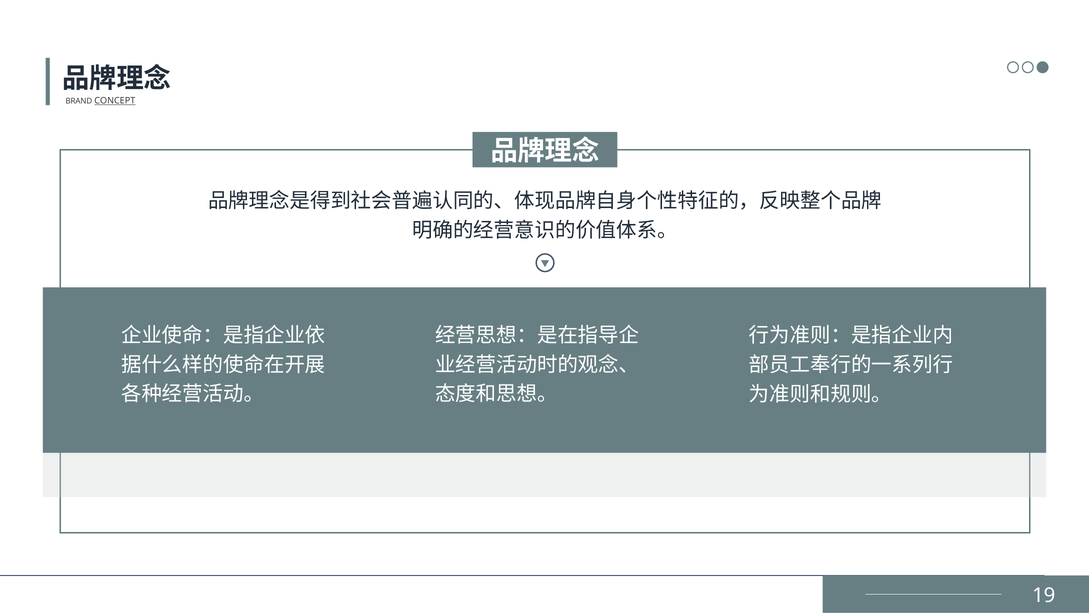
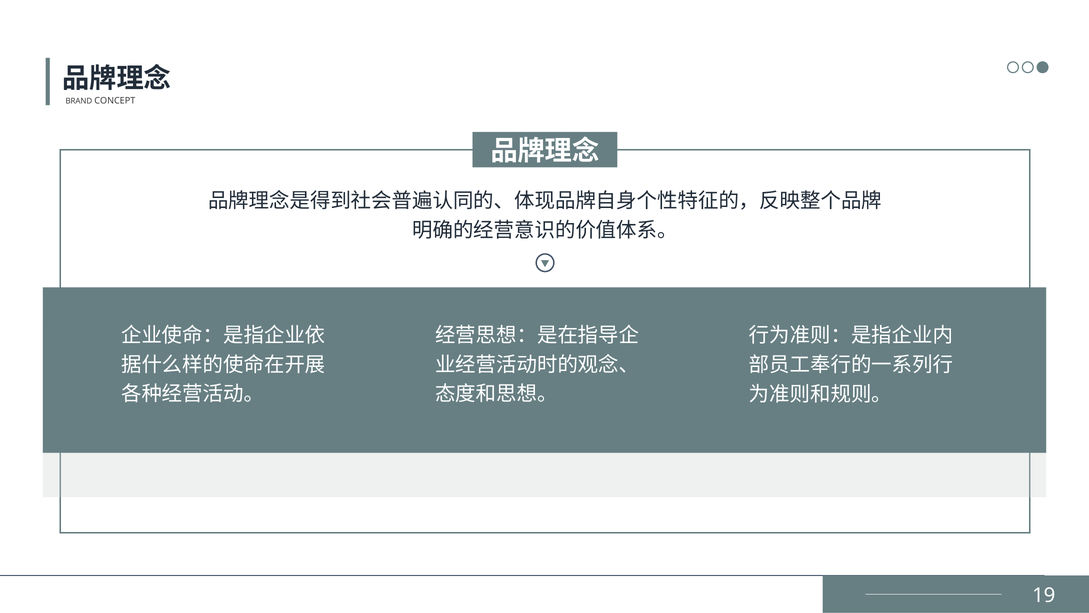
CONCEPT underline: present -> none
